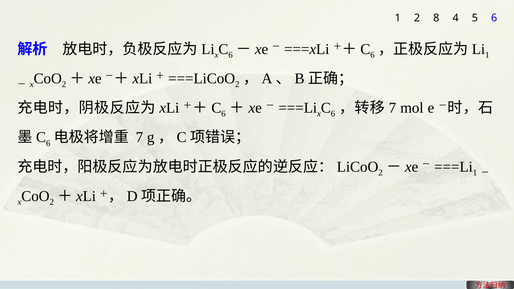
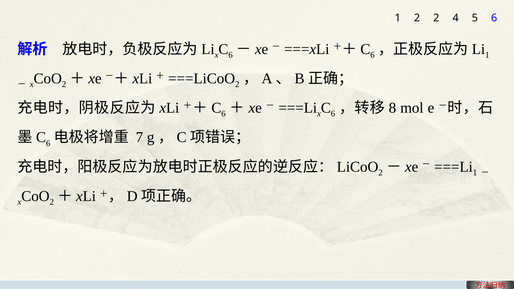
2 8: 8 -> 2
7 at (392, 108): 7 -> 8
